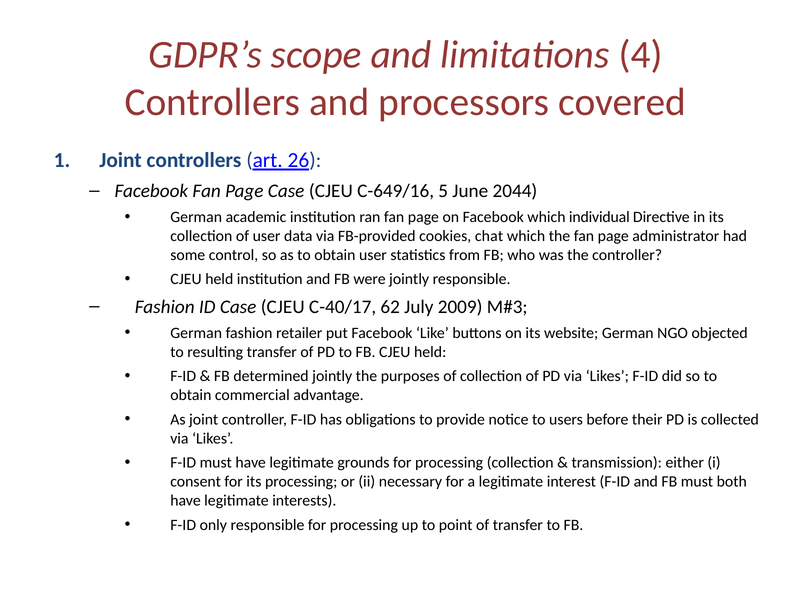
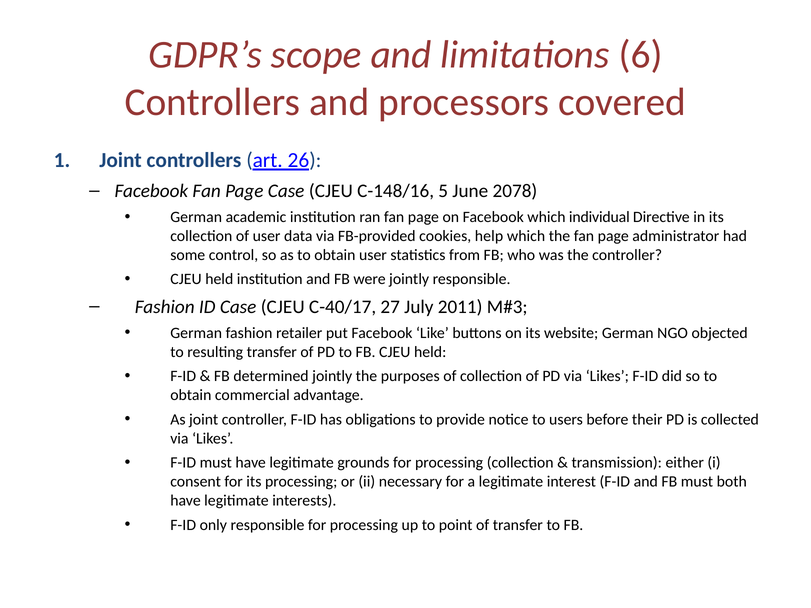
4: 4 -> 6
C-649/16: C-649/16 -> C-148/16
2044: 2044 -> 2078
chat: chat -> help
62: 62 -> 27
2009: 2009 -> 2011
